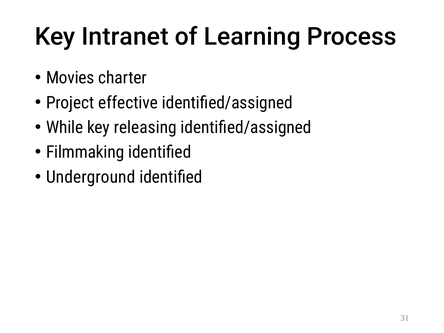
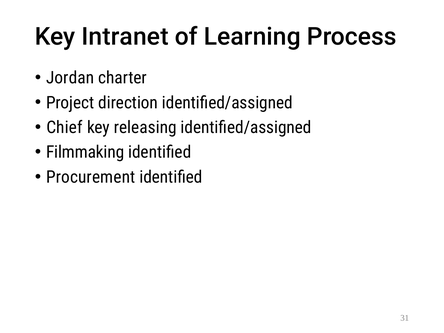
Movies: Movies -> Jordan
effective: effective -> direction
While: While -> Chief
Underground: Underground -> Procurement
